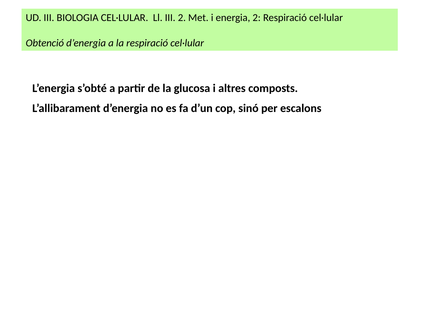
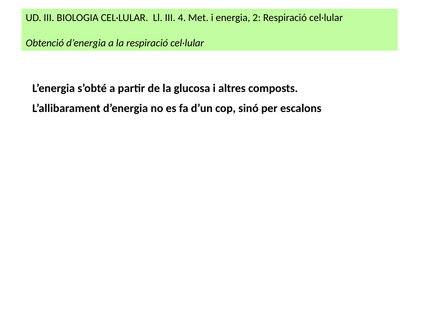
III 2: 2 -> 4
